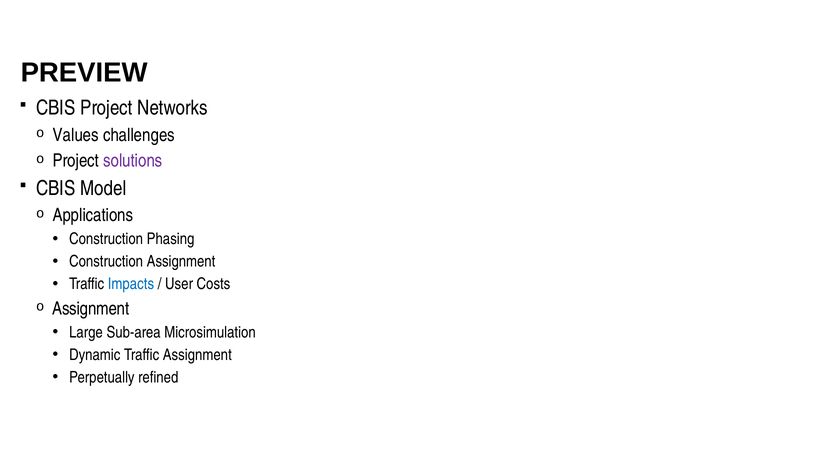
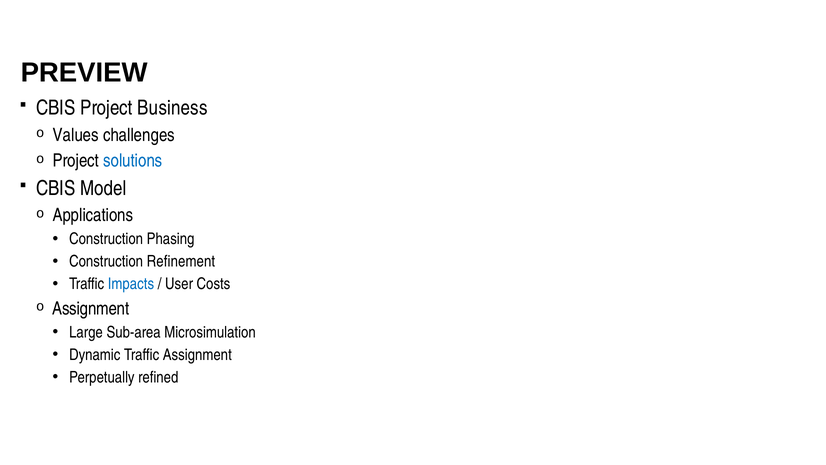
Networks: Networks -> Business
solutions colour: purple -> blue
Construction Assignment: Assignment -> Refinement
